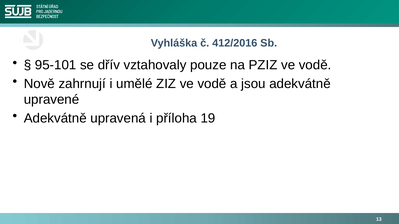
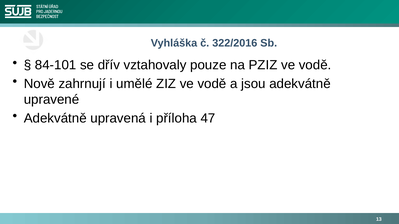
412/2016: 412/2016 -> 322/2016
95-101: 95-101 -> 84-101
19: 19 -> 47
